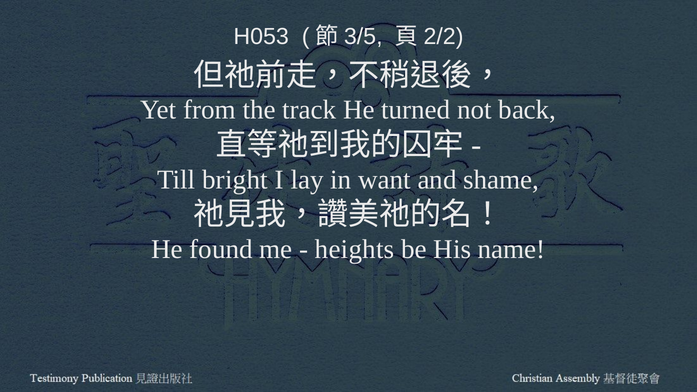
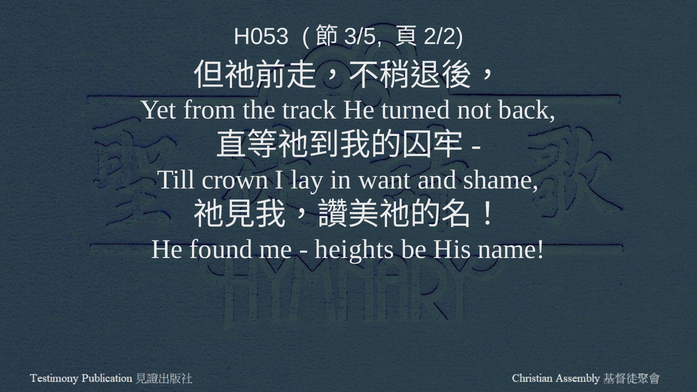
bright: bright -> crown
